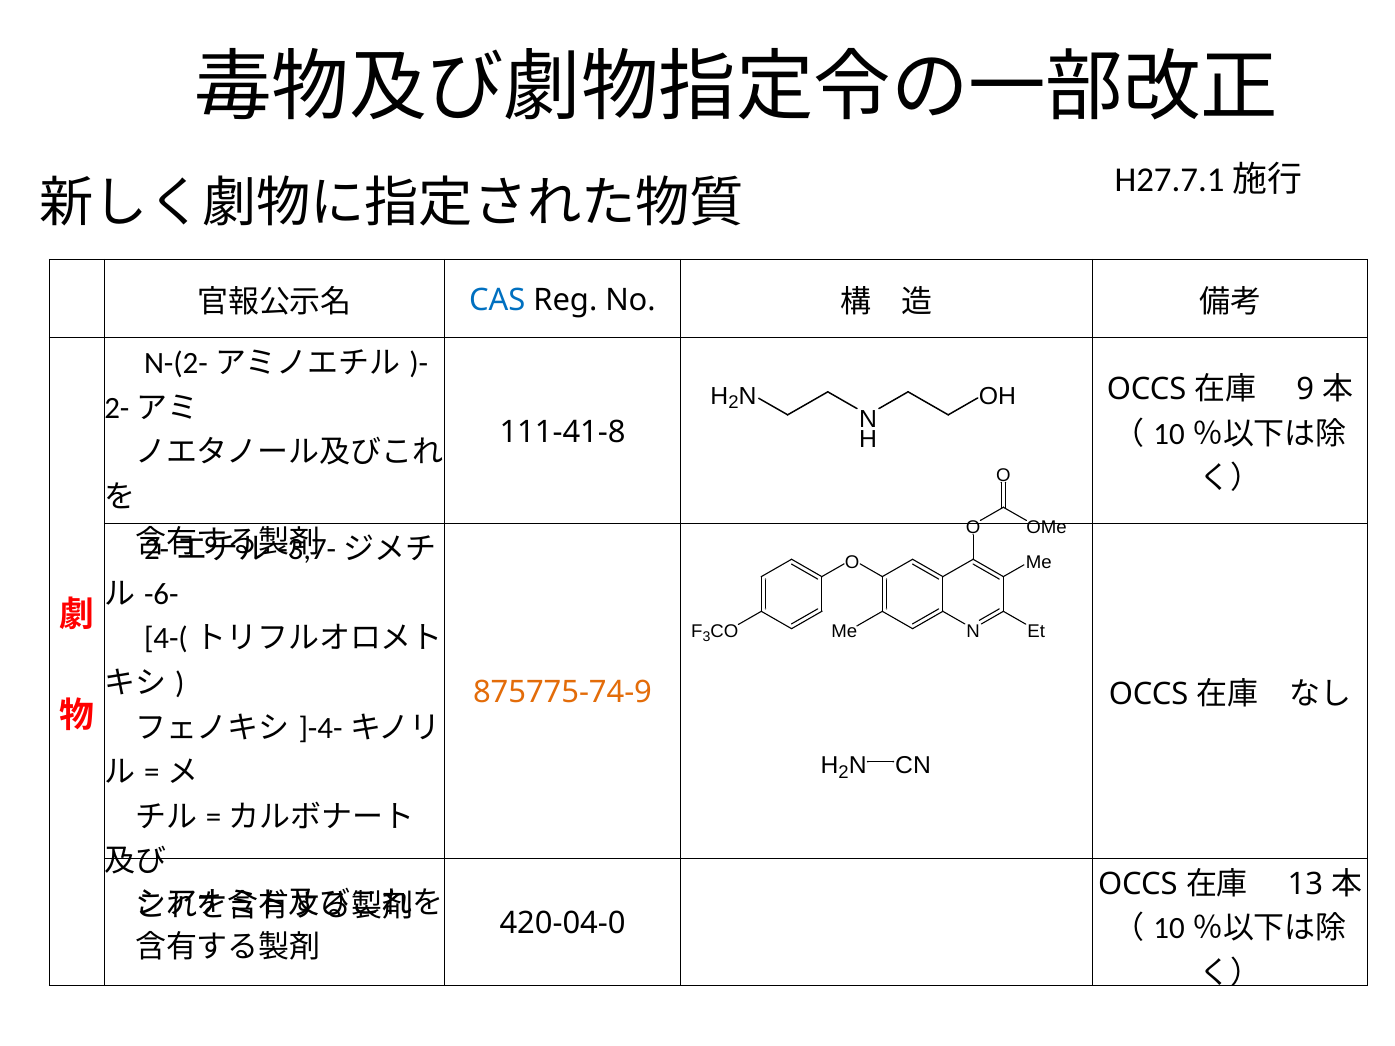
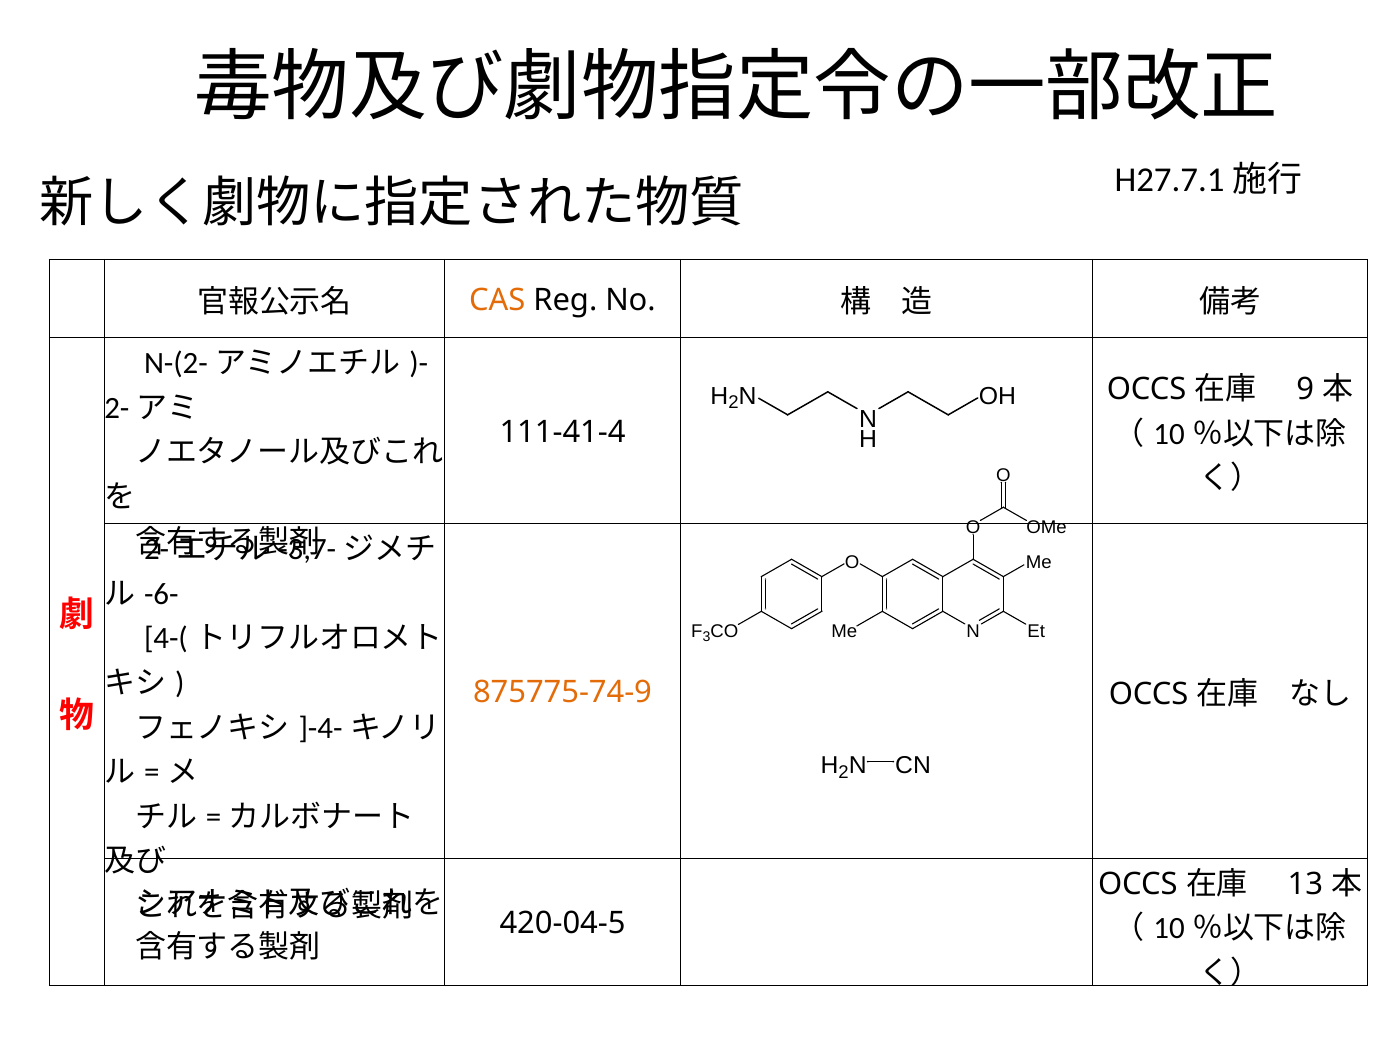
CAS colour: blue -> orange
111-41-8: 111-41-8 -> 111-41-4
420-04-0: 420-04-0 -> 420-04-5
